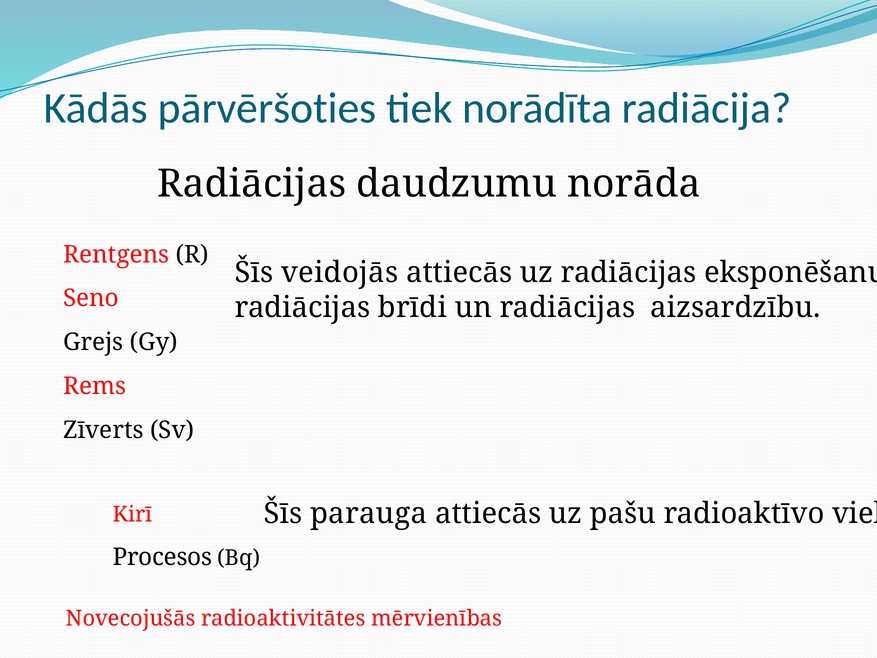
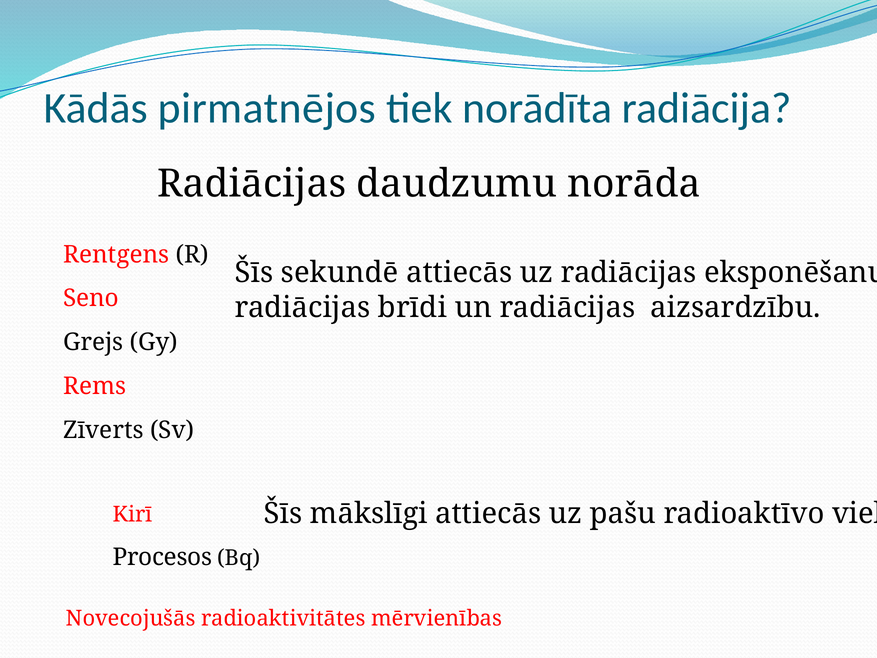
pārvēršoties: pārvēršoties -> pirmatnējos
veidojās: veidojās -> sekundē
parauga: parauga -> mākslīgi
